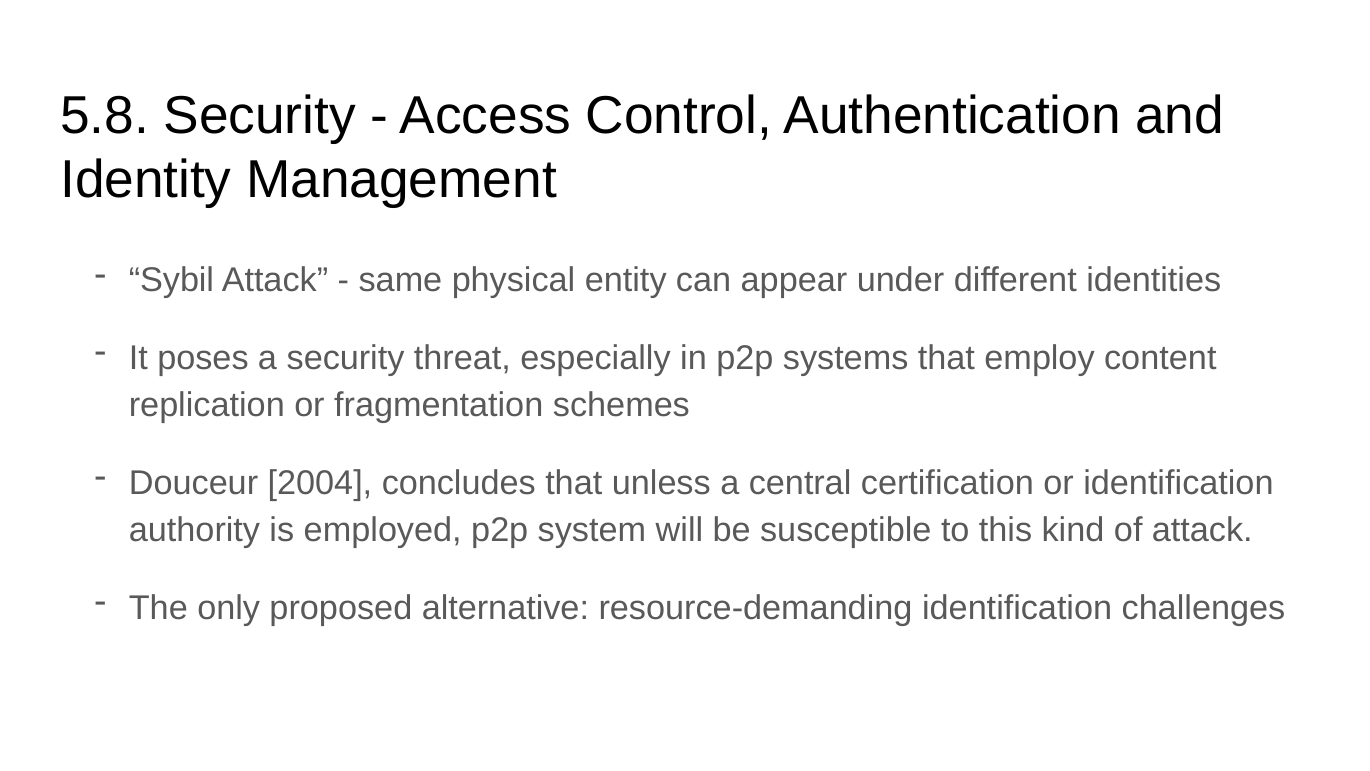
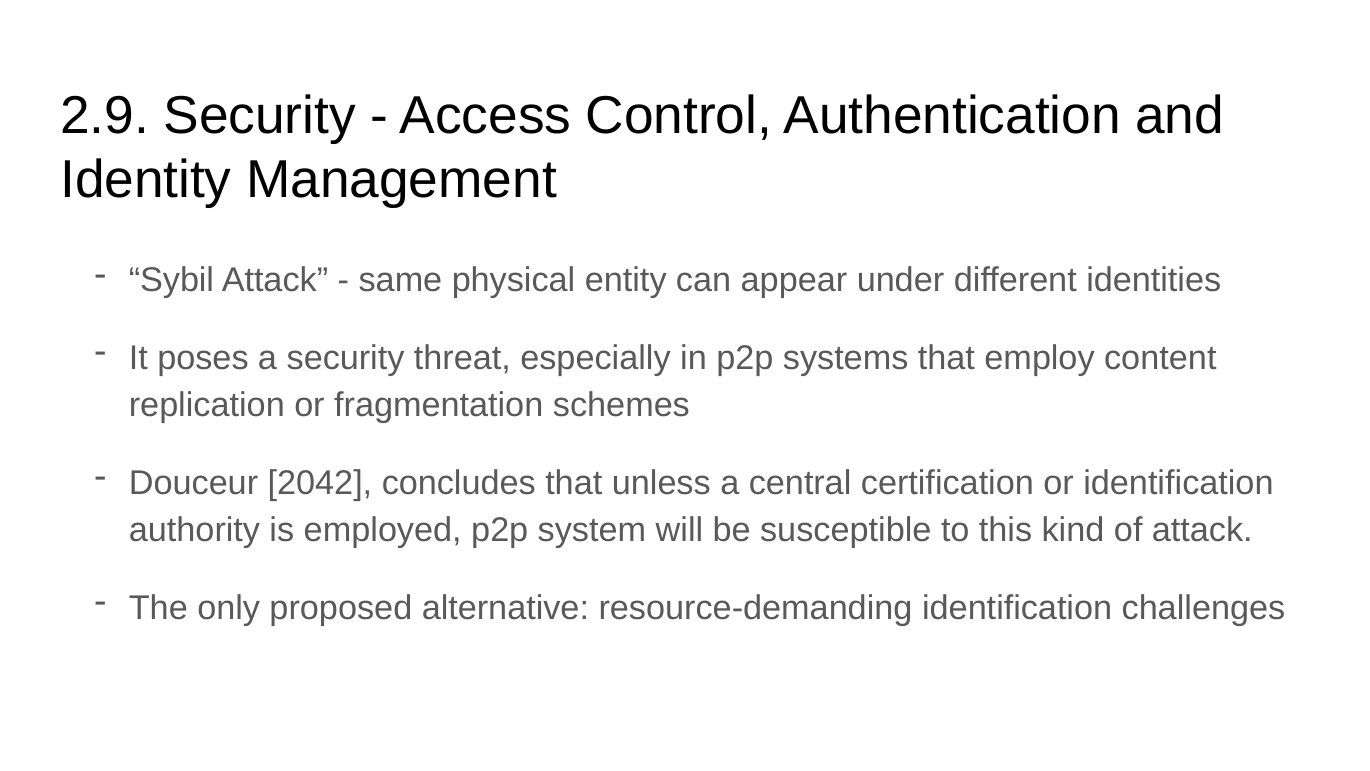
5.8: 5.8 -> 2.9
2004: 2004 -> 2042
